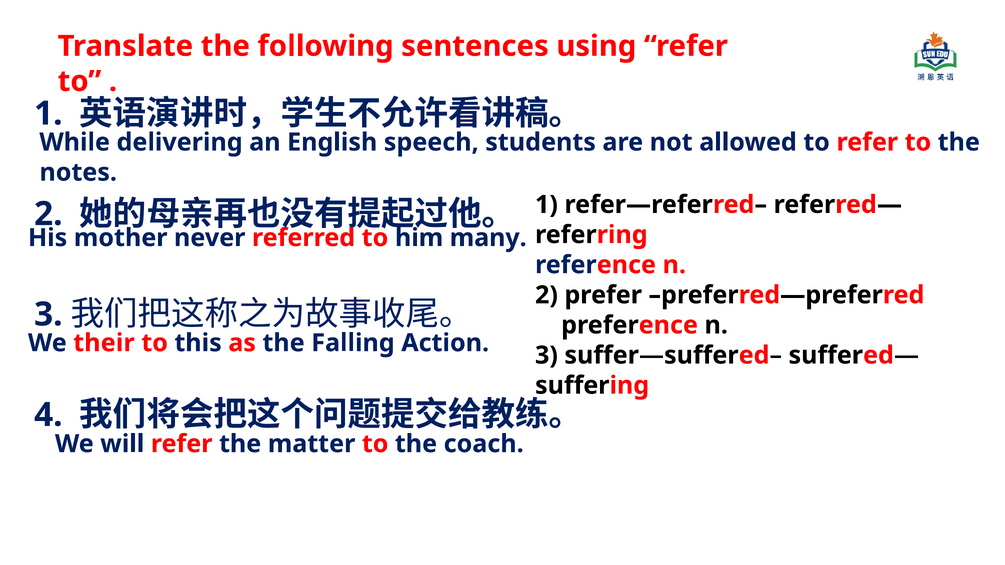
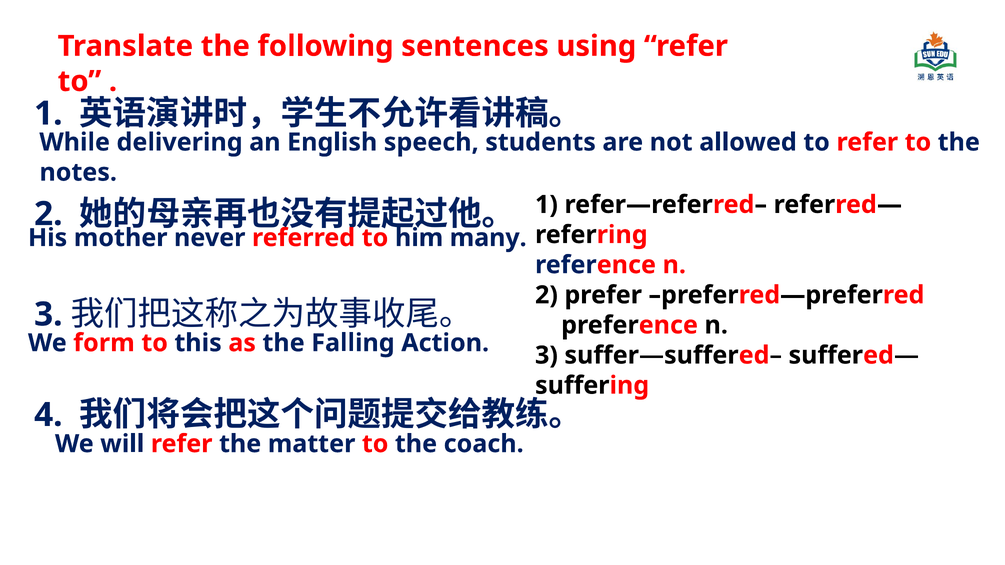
their: their -> form
